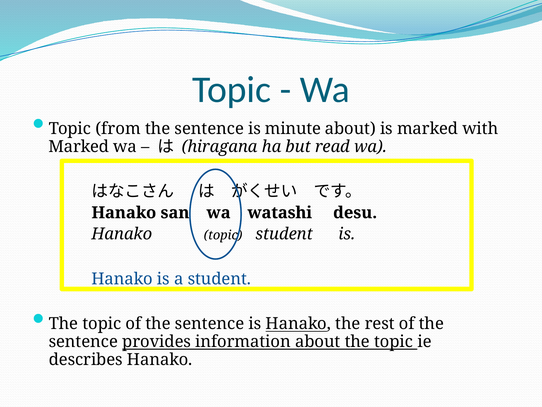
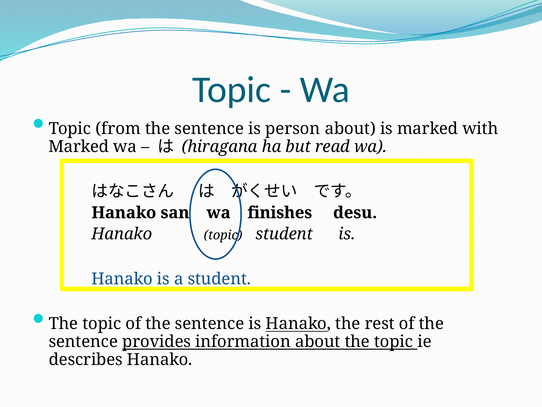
minute: minute -> person
watashi: watashi -> finishes
